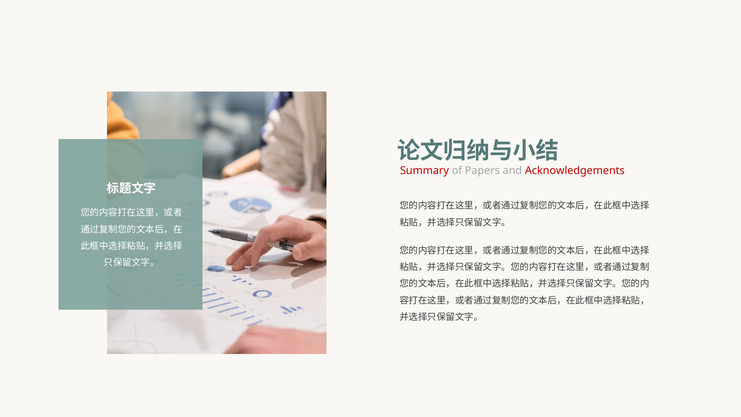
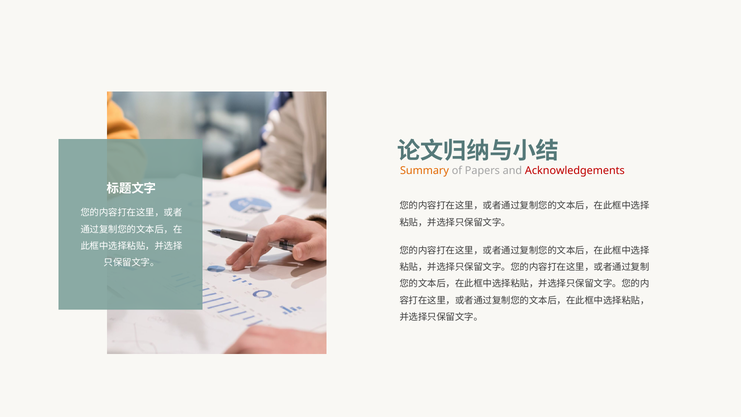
Summary colour: red -> orange
